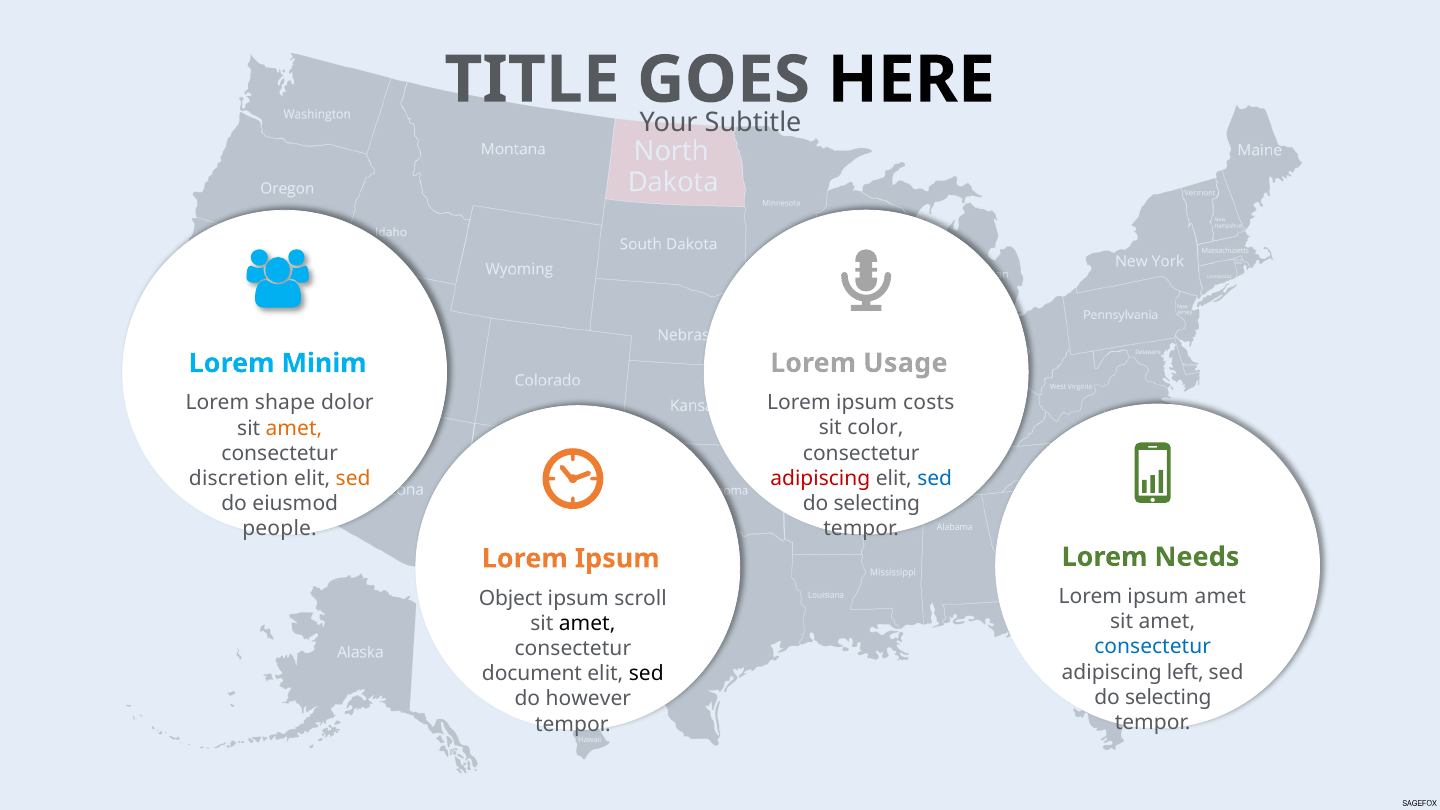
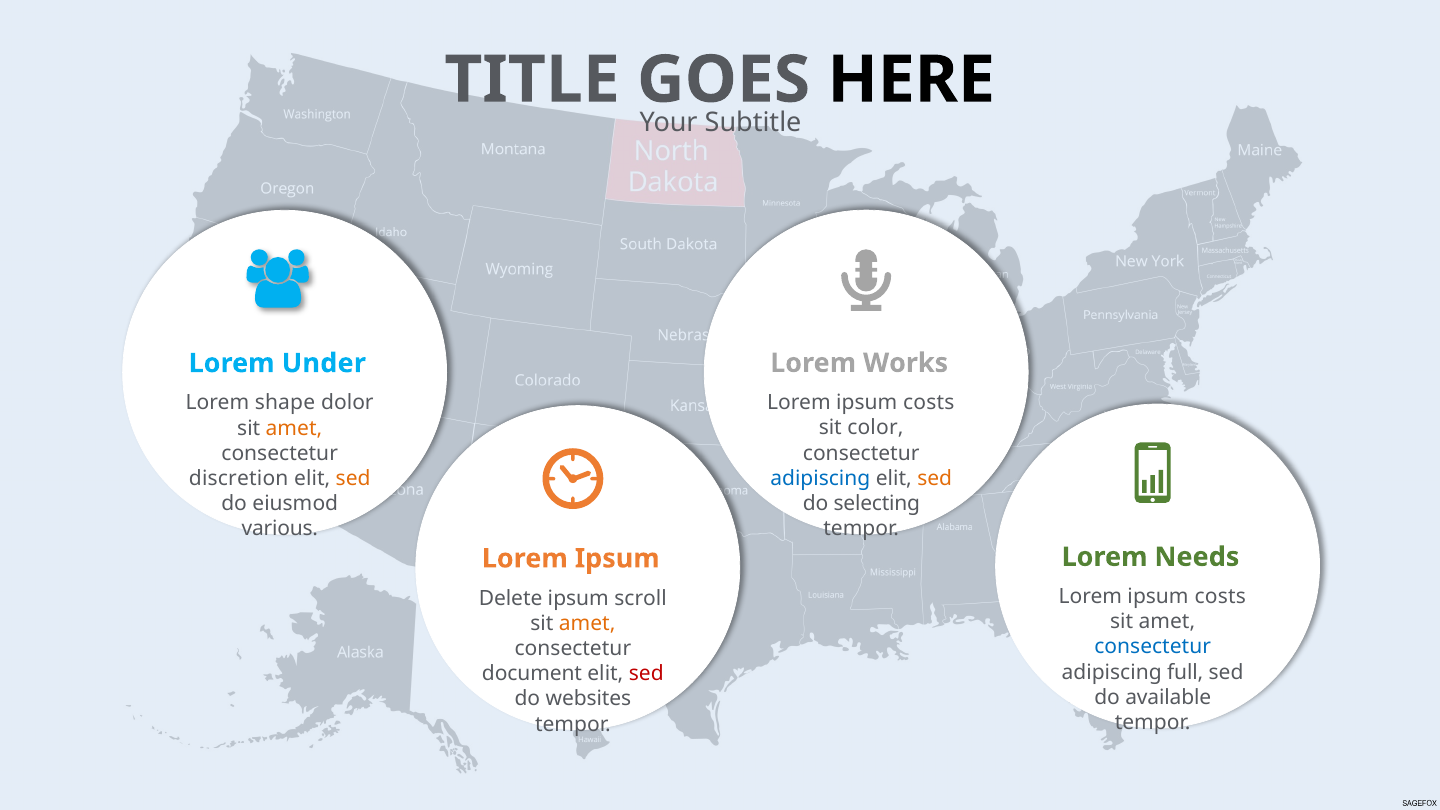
Usage: Usage -> Works
Minim: Minim -> Under
adipiscing at (820, 478) colour: red -> blue
sed at (935, 478) colour: blue -> orange
people: people -> various
amet at (1220, 597): amet -> costs
Object: Object -> Delete
amet at (587, 623) colour: black -> orange
left: left -> full
sed at (646, 674) colour: black -> red
selecting at (1168, 697): selecting -> available
however: however -> websites
